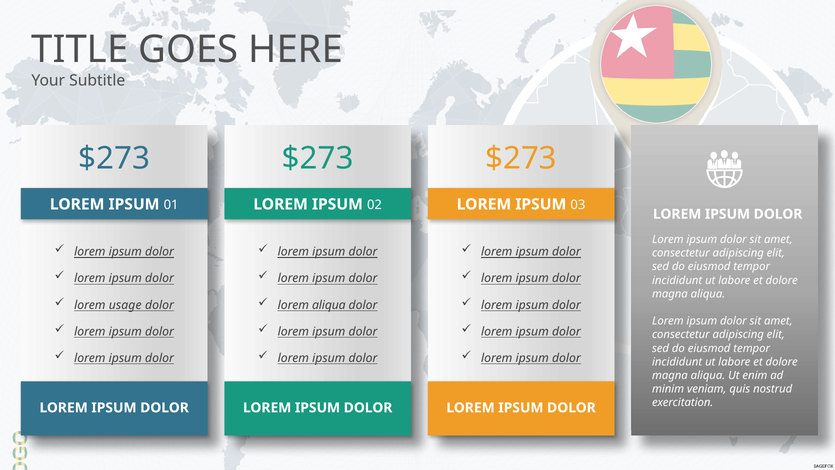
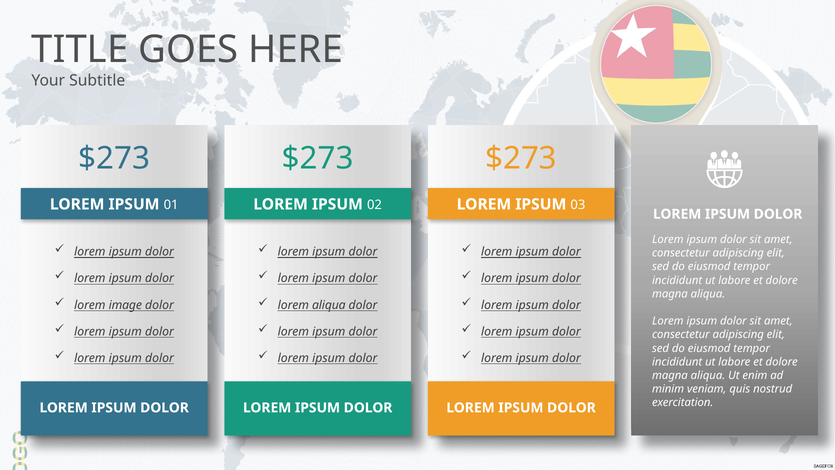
usage: usage -> image
